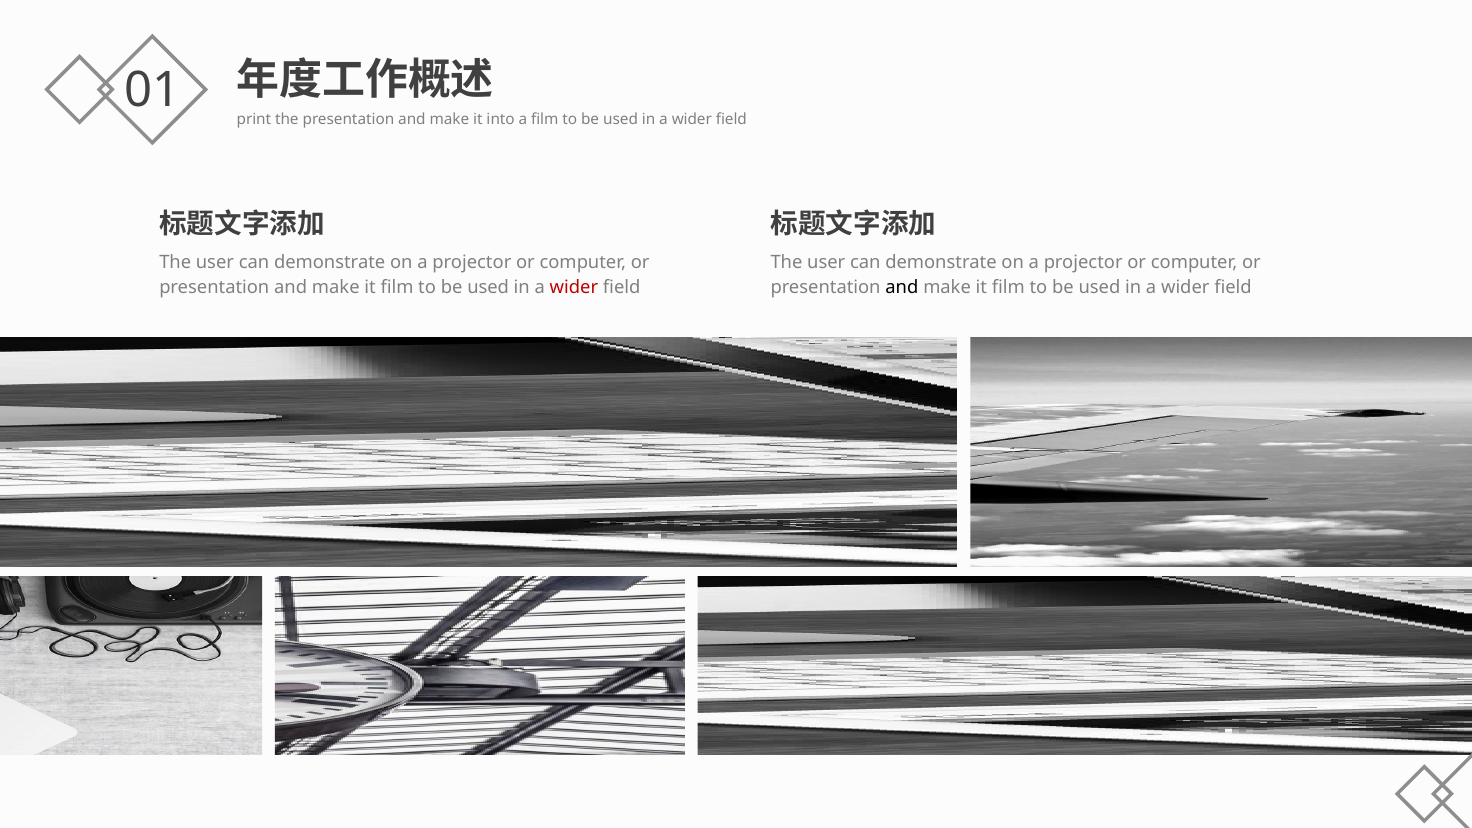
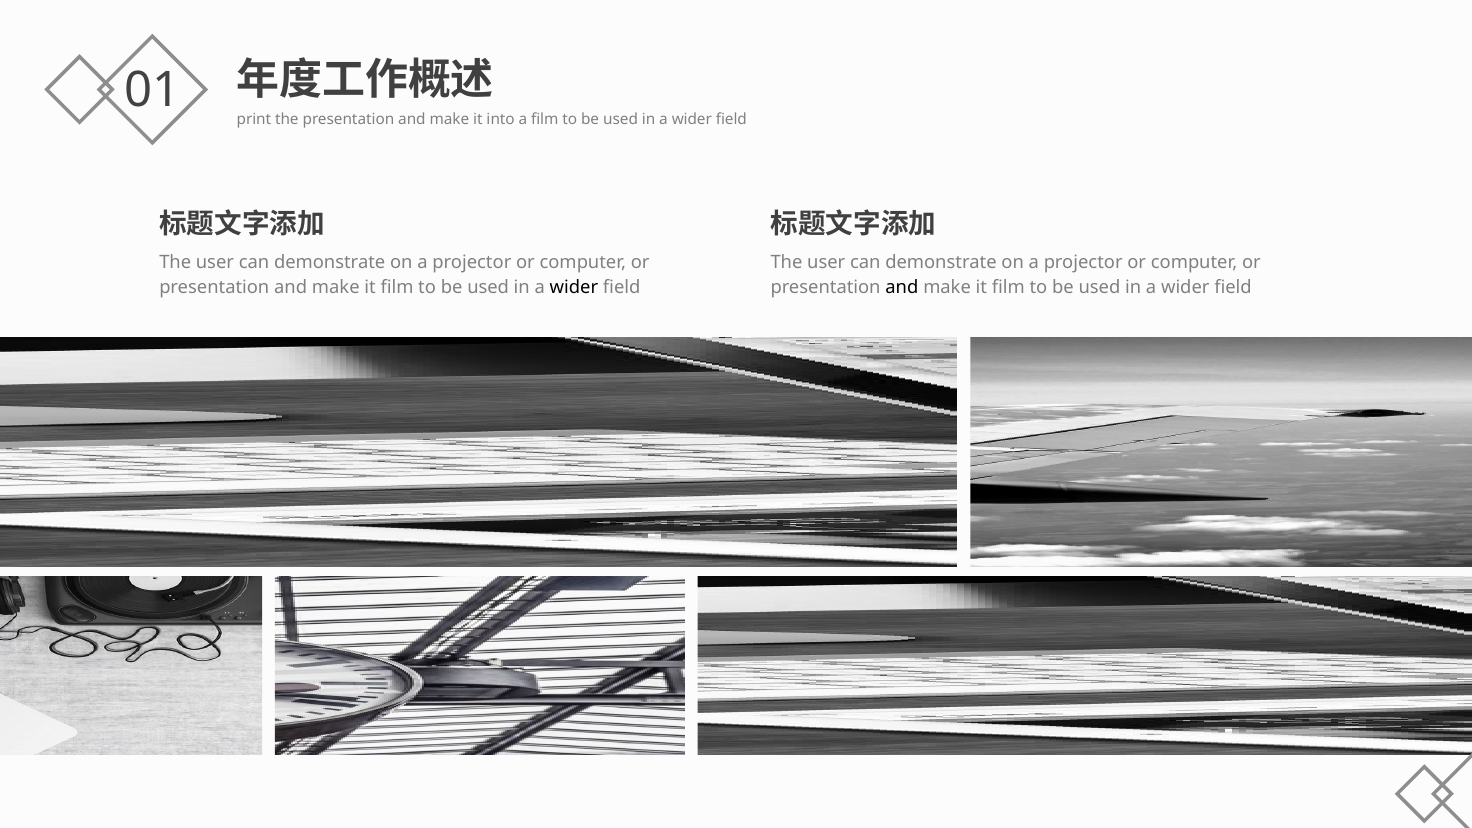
wider at (574, 287) colour: red -> black
